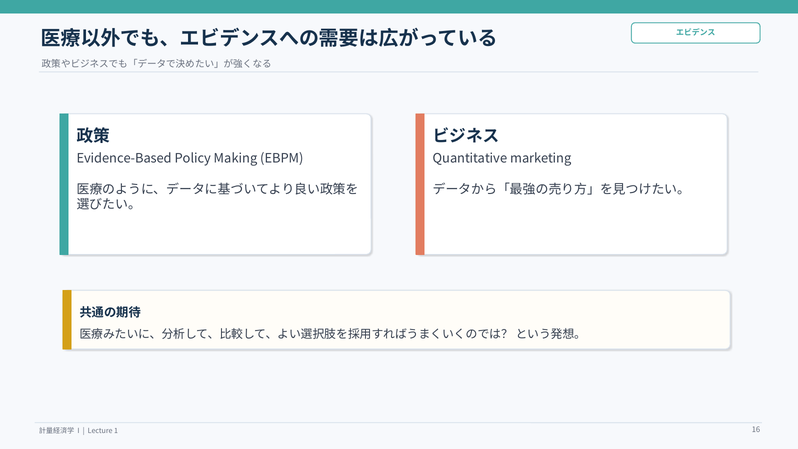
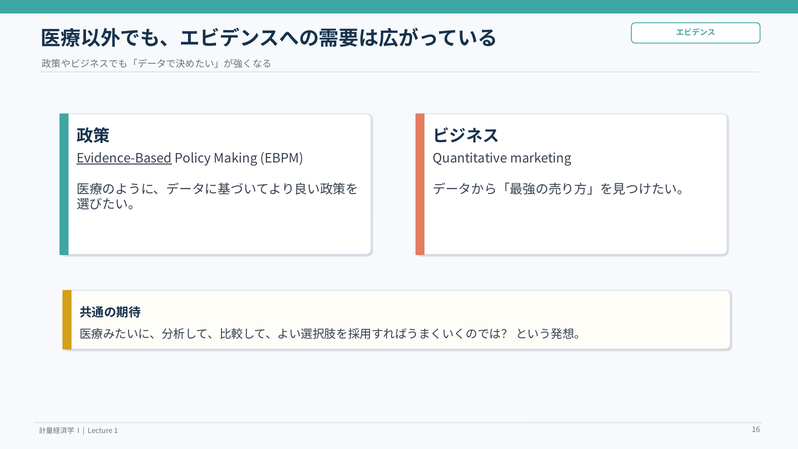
Evidence-Based underline: none -> present
